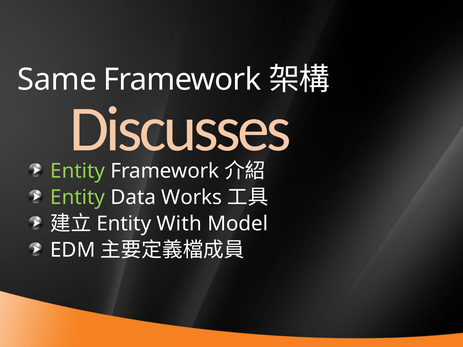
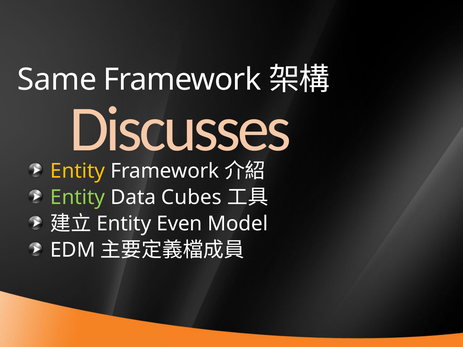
Entity at (78, 171) colour: light green -> yellow
Works: Works -> Cubes
With: With -> Even
